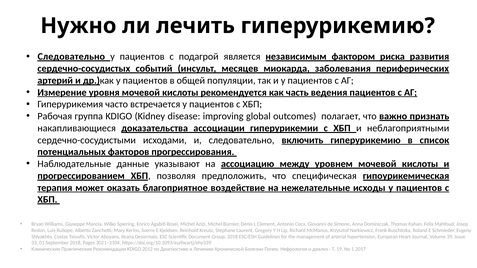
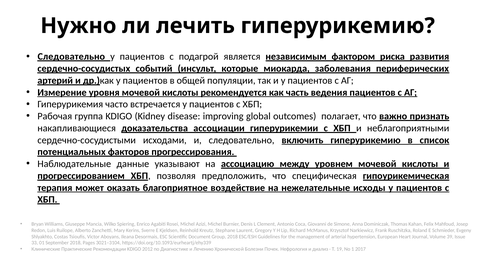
месяцев: месяцев -> которые
